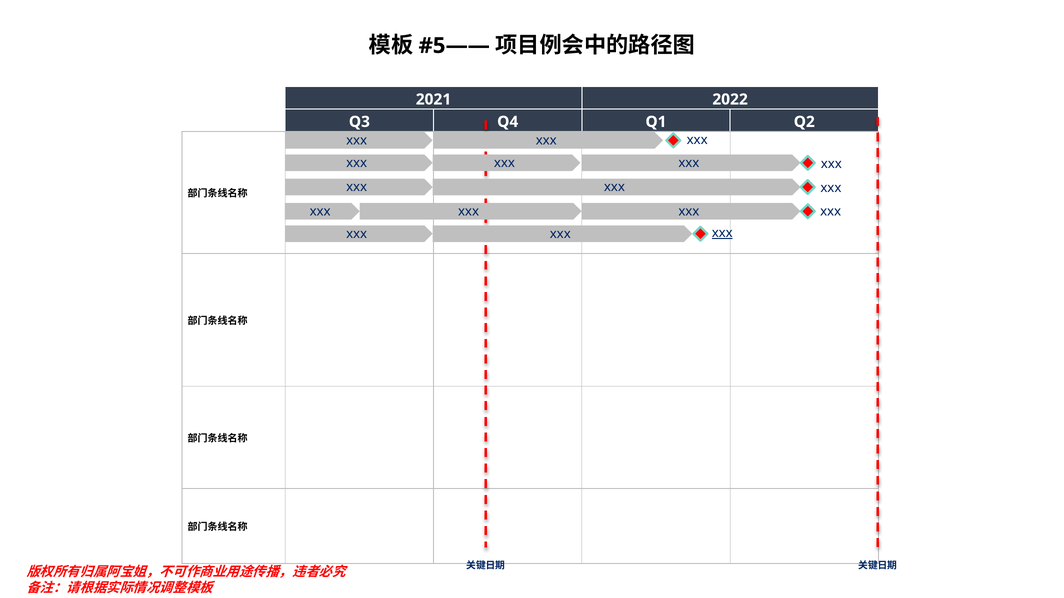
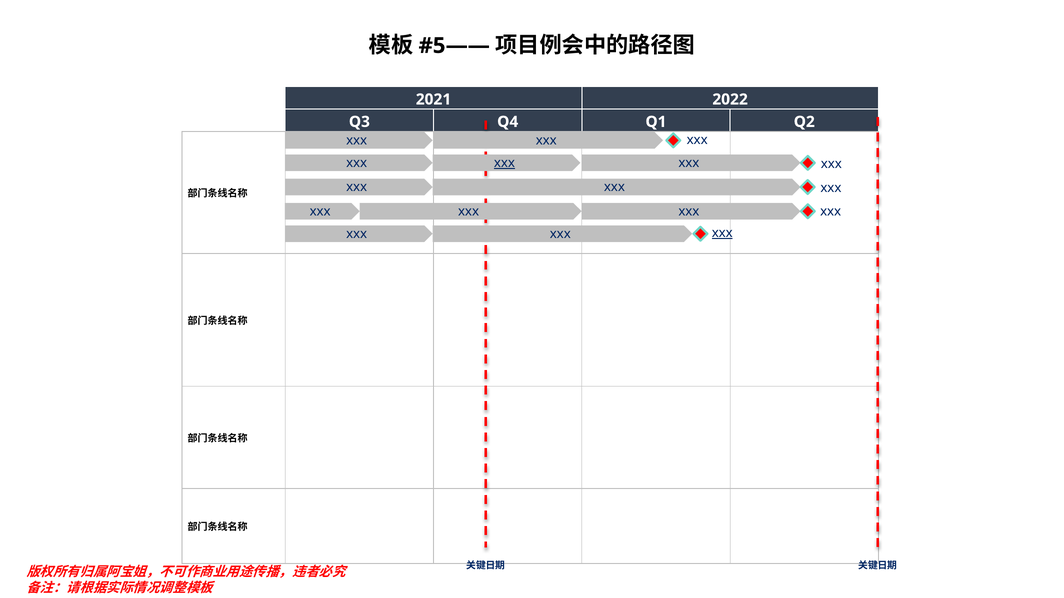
xxx at (504, 163) underline: none -> present
